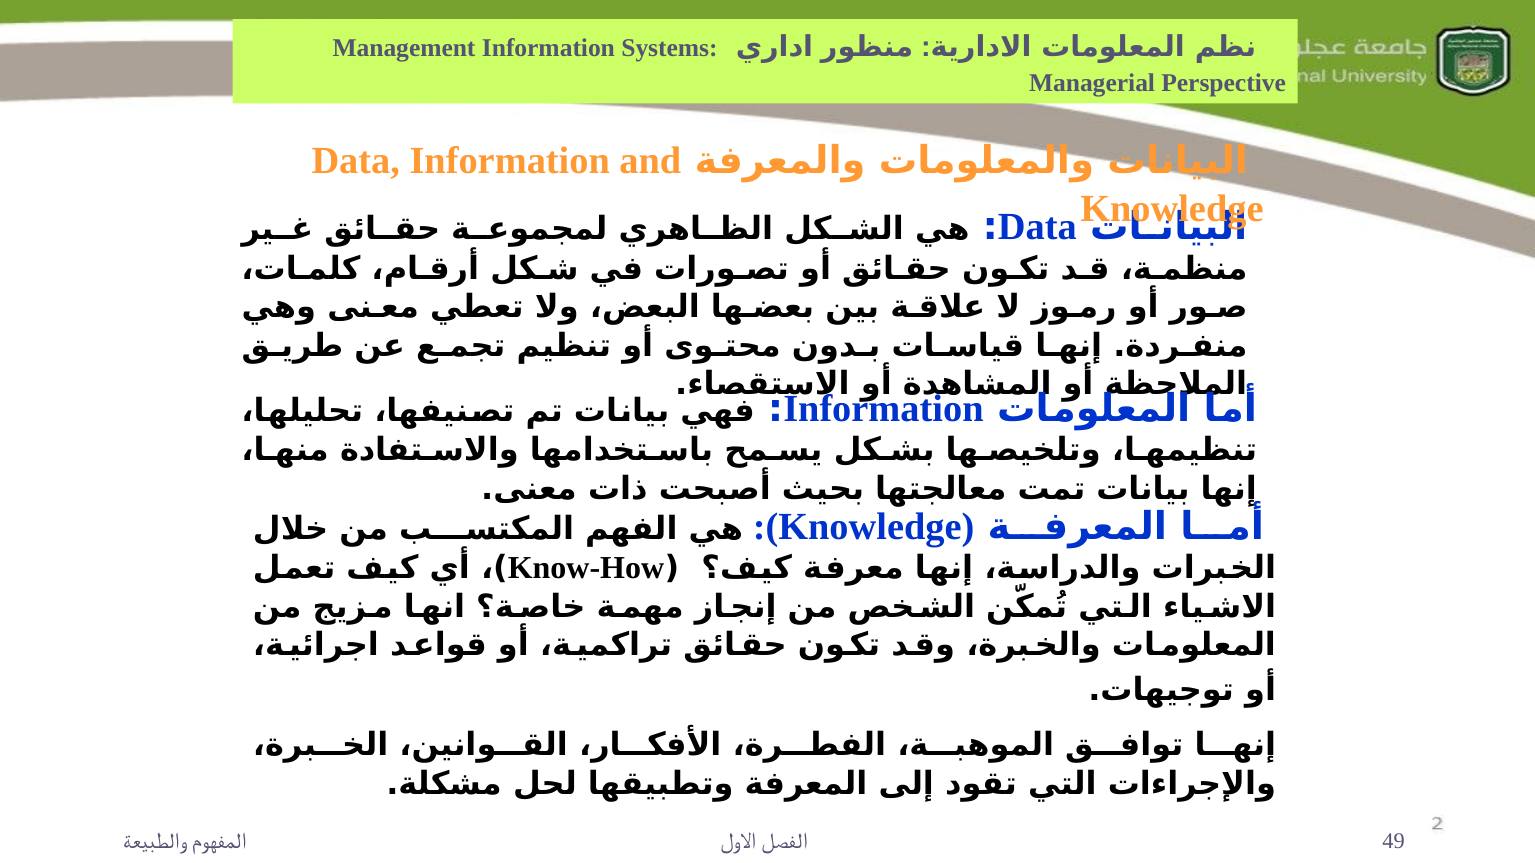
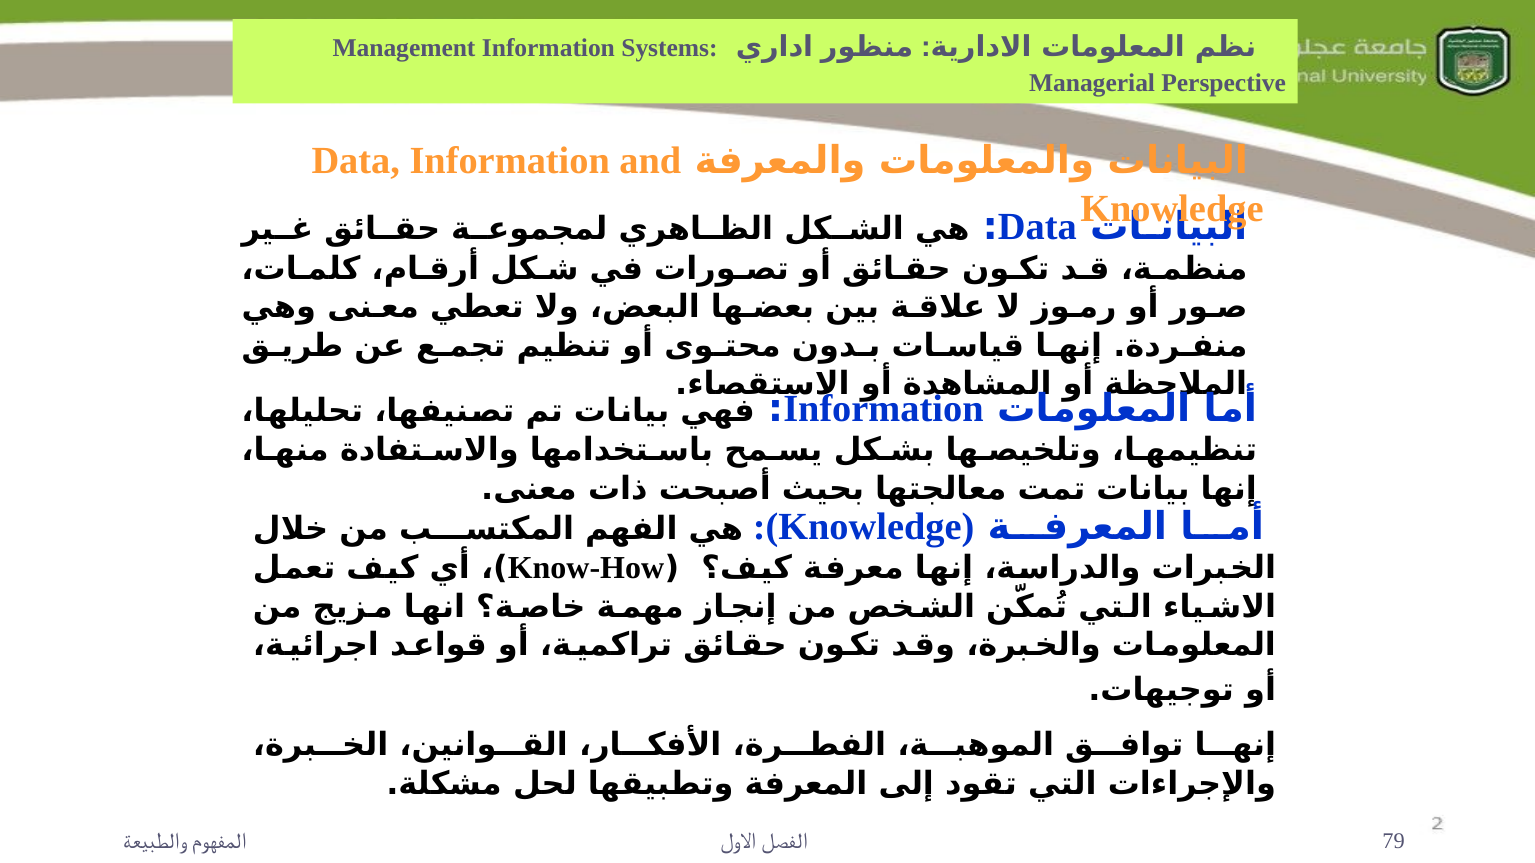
49: 49 -> 79
